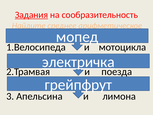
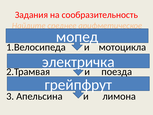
Задания underline: present -> none
